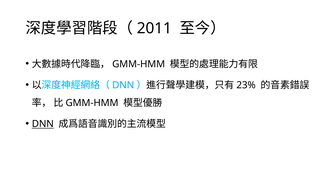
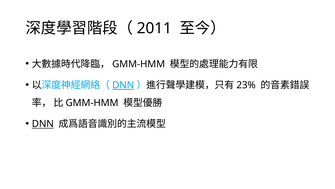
DNN at (123, 85) underline: none -> present
